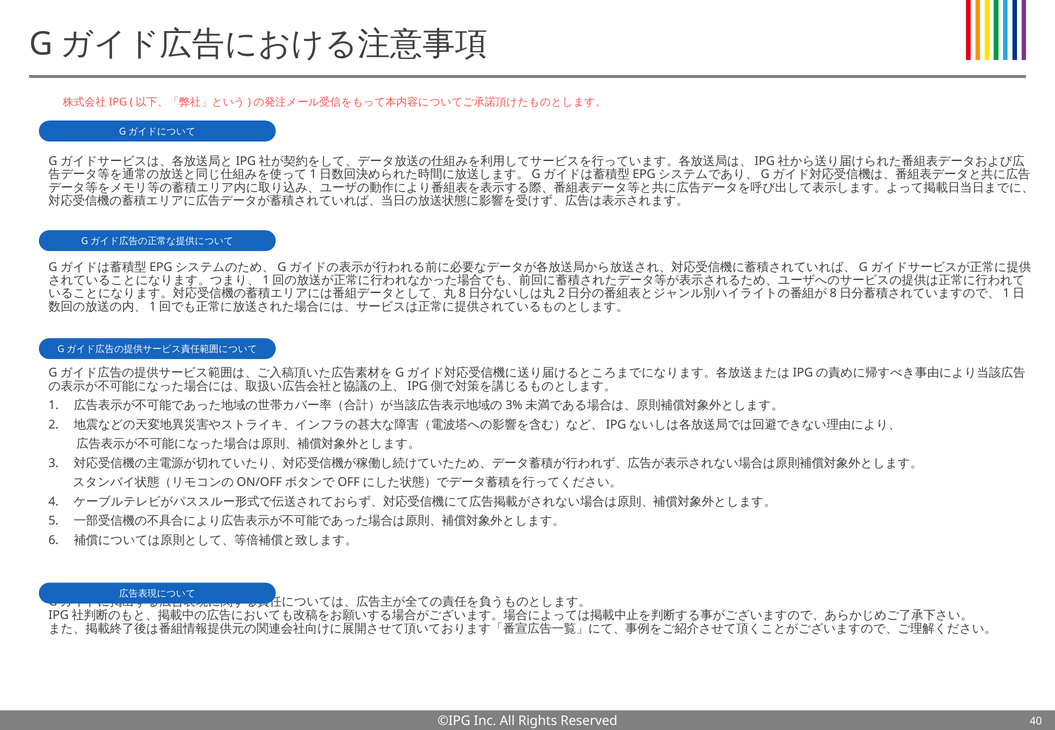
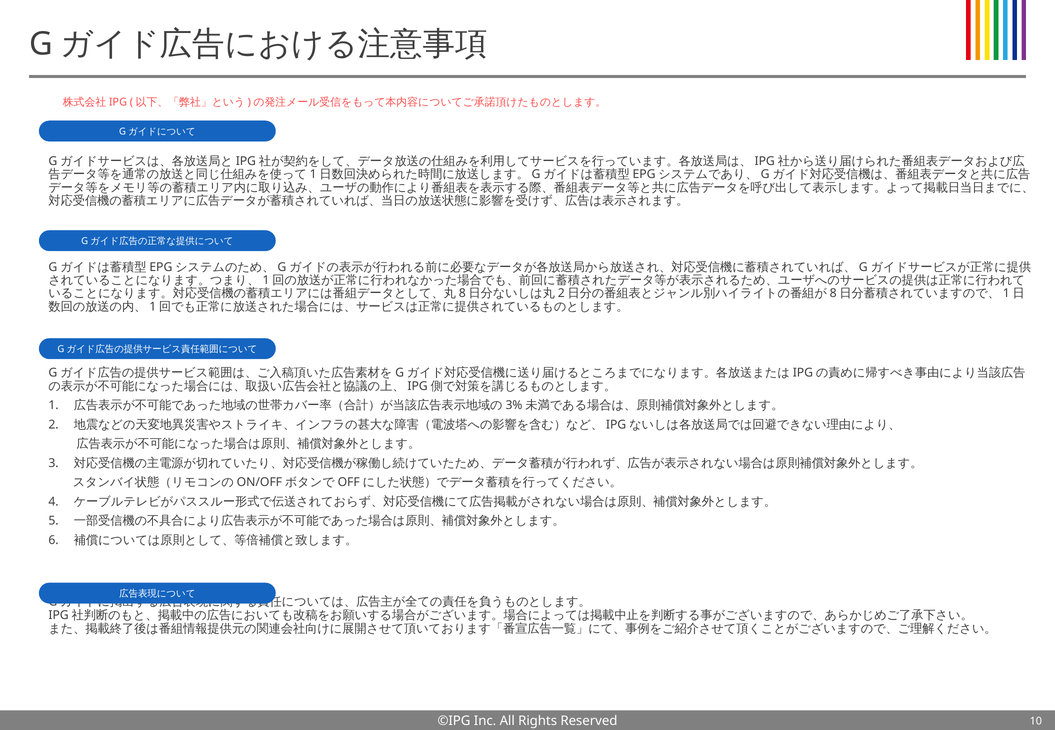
40: 40 -> 10
